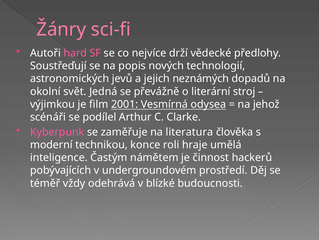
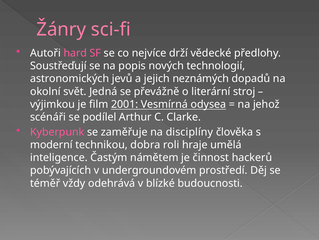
literatura: literatura -> disciplíny
konce: konce -> dobra
